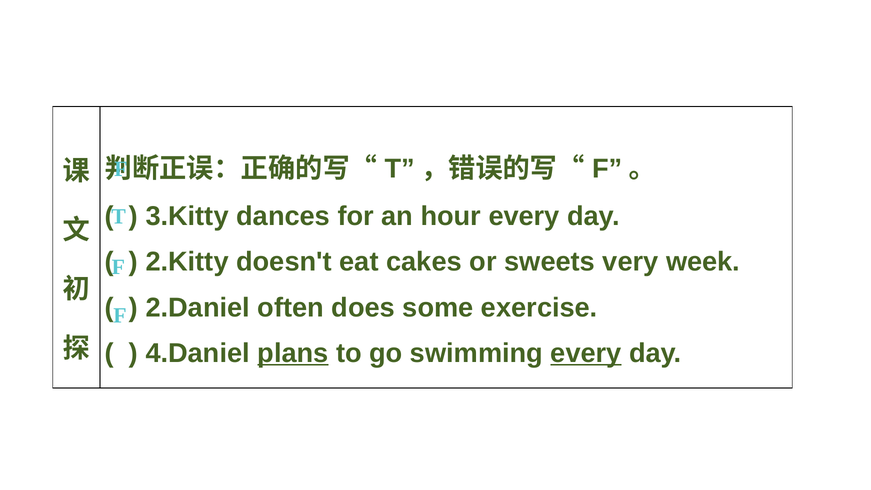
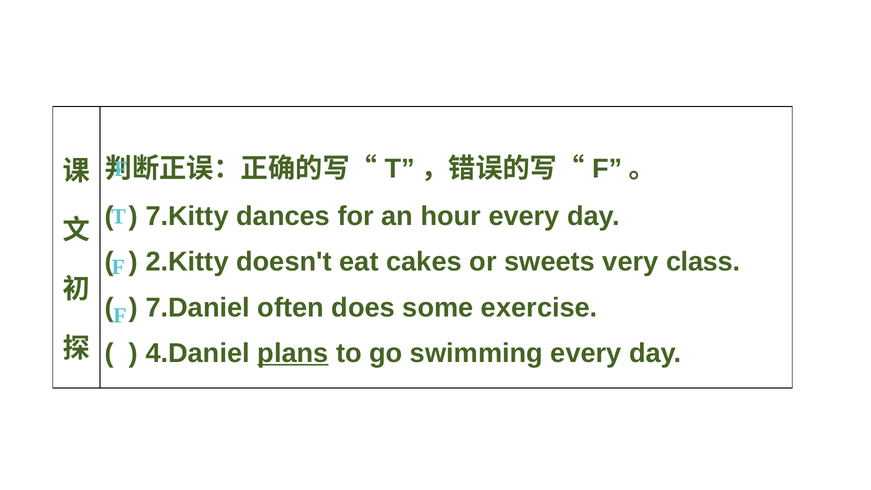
3.Kitty: 3.Kitty -> 7.Kitty
week: week -> class
2.Daniel: 2.Daniel -> 7.Daniel
every at (586, 353) underline: present -> none
